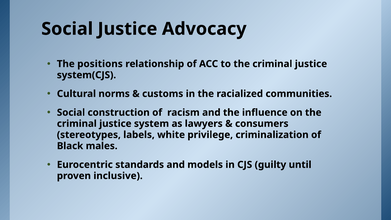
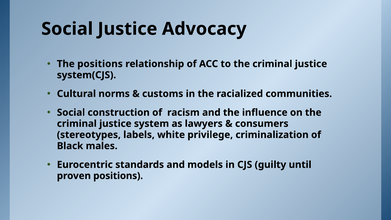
proven inclusive: inclusive -> positions
